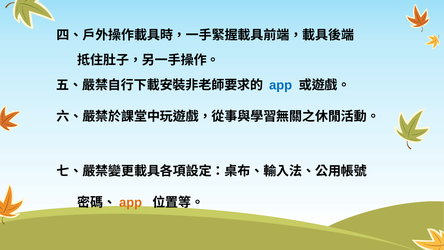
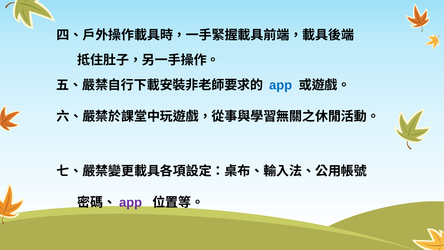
app at (131, 202) colour: orange -> purple
